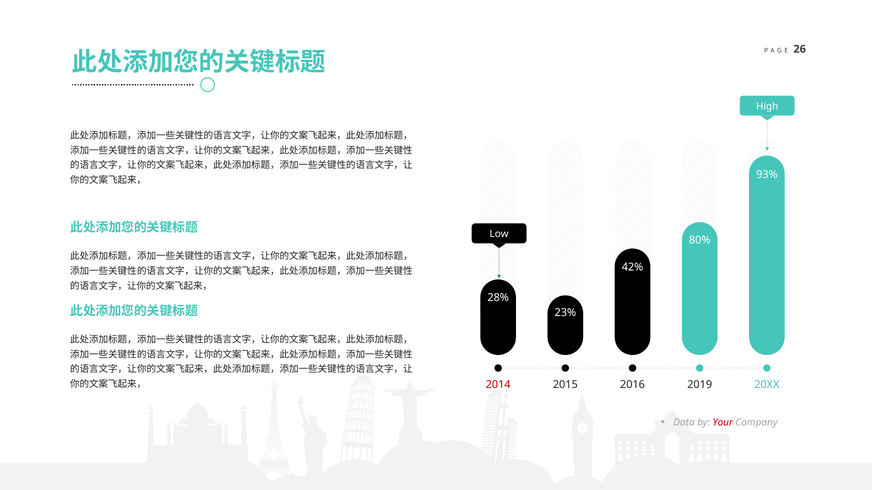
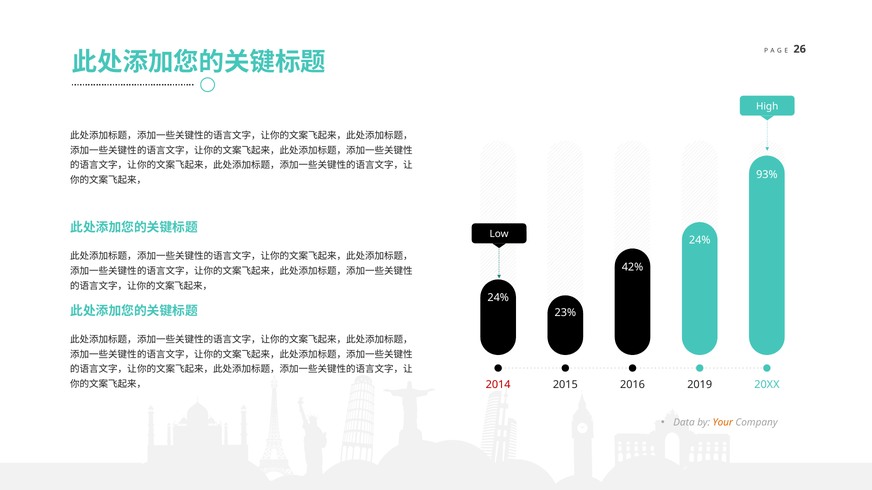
80% at (700, 240): 80% -> 24%
28% at (498, 298): 28% -> 24%
Your colour: red -> orange
